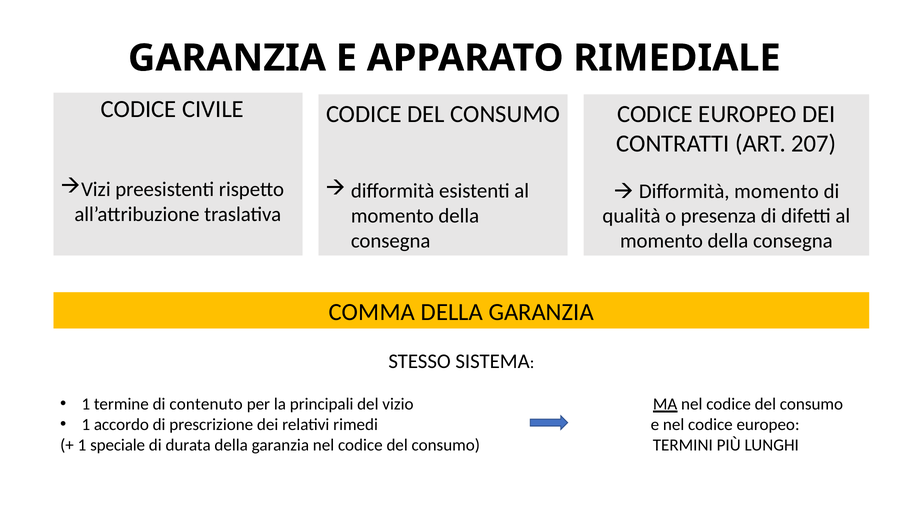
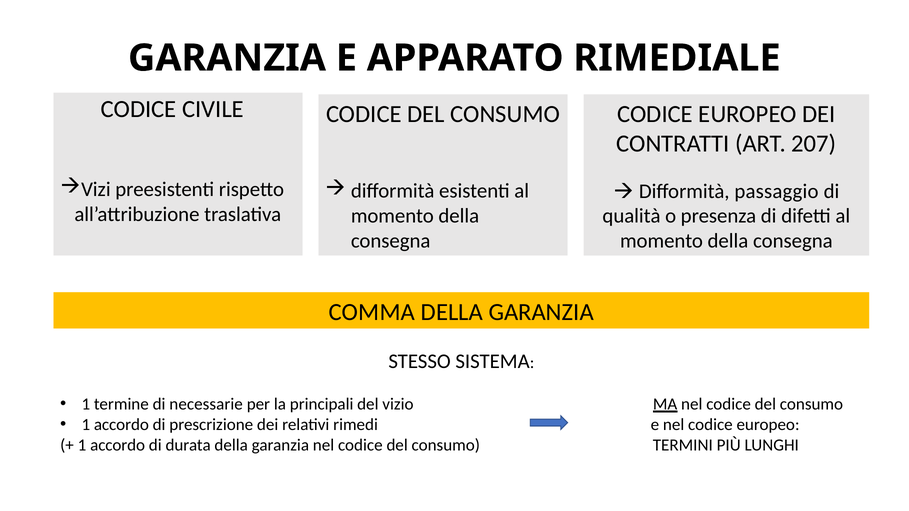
Difformità momento: momento -> passaggio
contenuto: contenuto -> necessarie
speciale at (118, 445): speciale -> accordo
